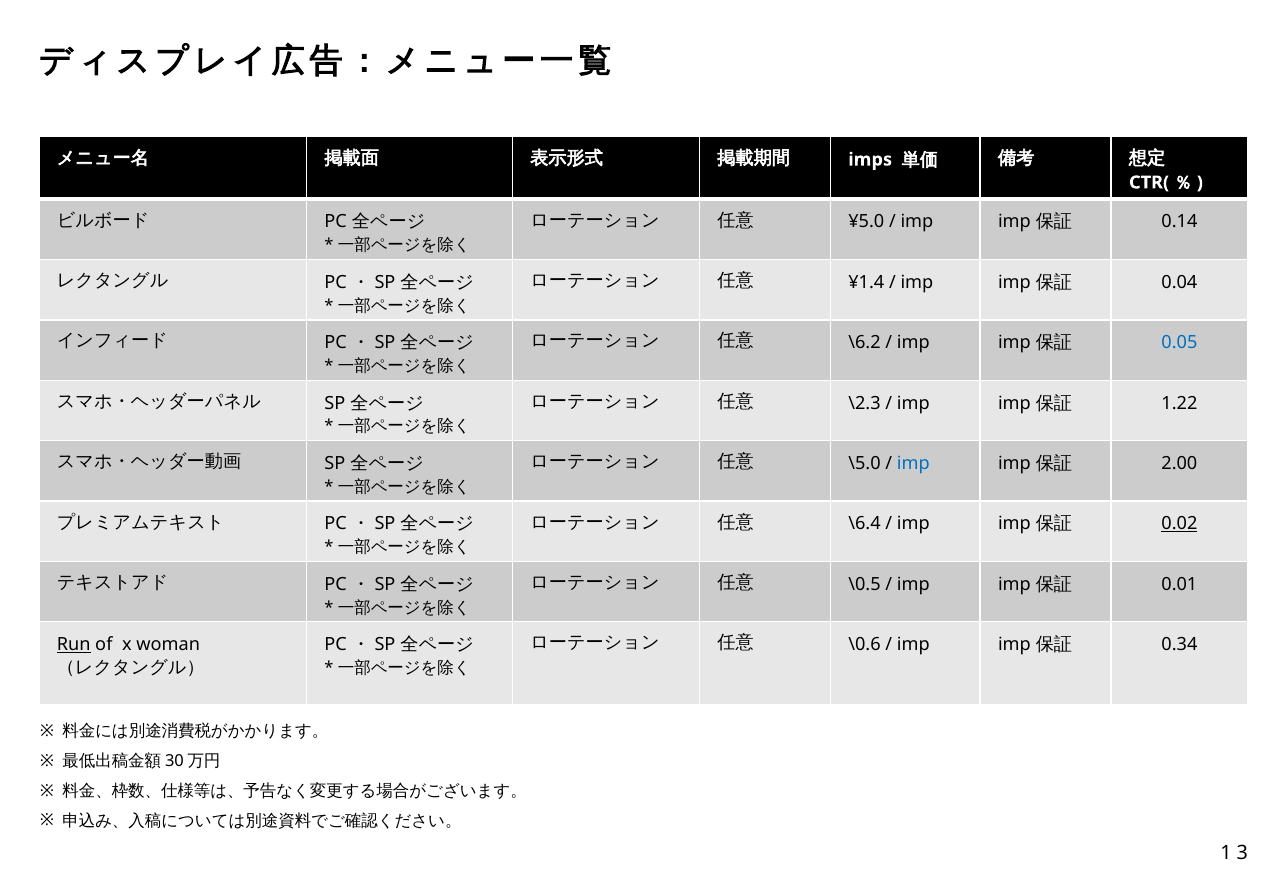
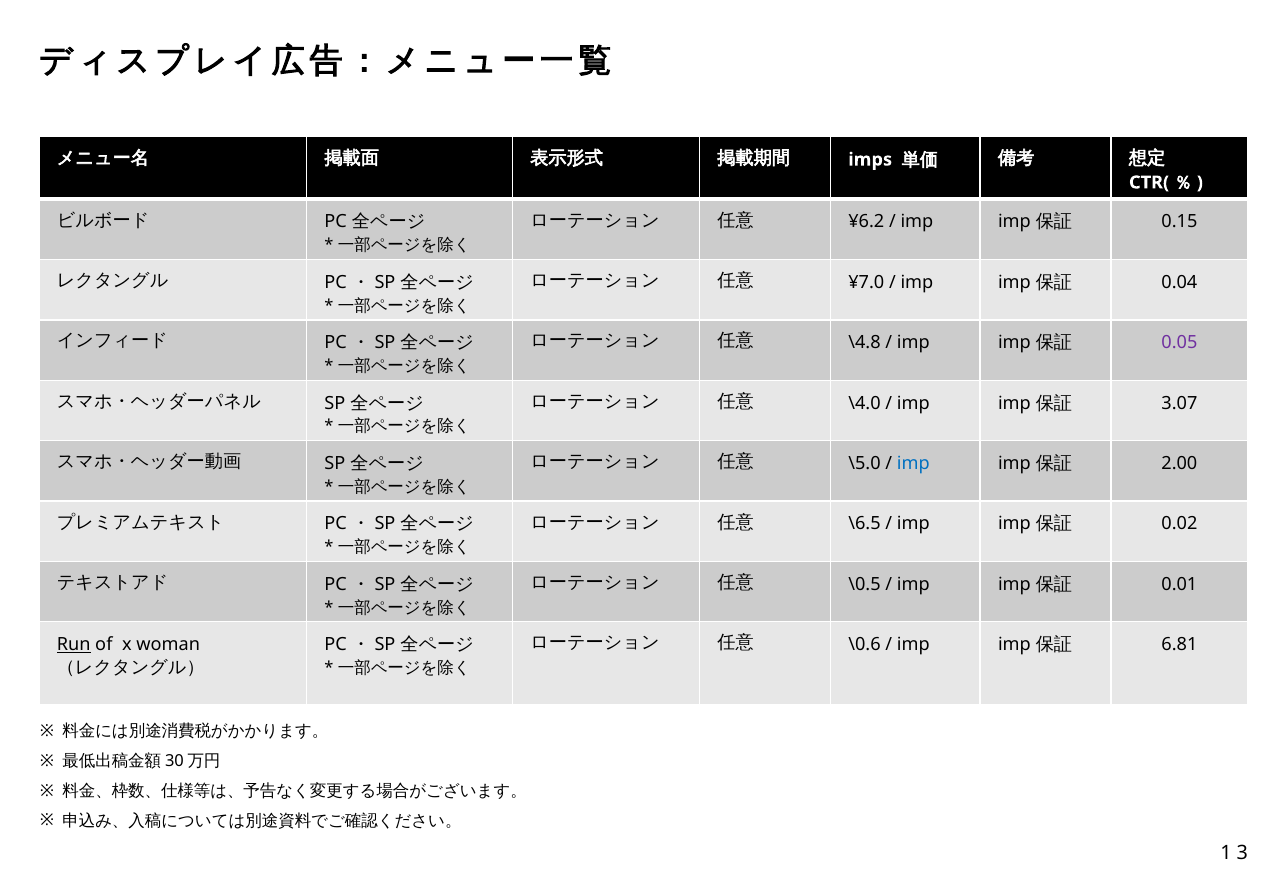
¥5.0: ¥5.0 -> ¥6.2
0.14: 0.14 -> 0.15
¥1.4: ¥1.4 -> ¥7.0
\6.2: \6.2 -> \4.8
0.05 colour: blue -> purple
\2.3: \2.3 -> \4.0
1.22: 1.22 -> 3.07
\6.4: \6.4 -> \6.5
0.02 underline: present -> none
0.34: 0.34 -> 6.81
